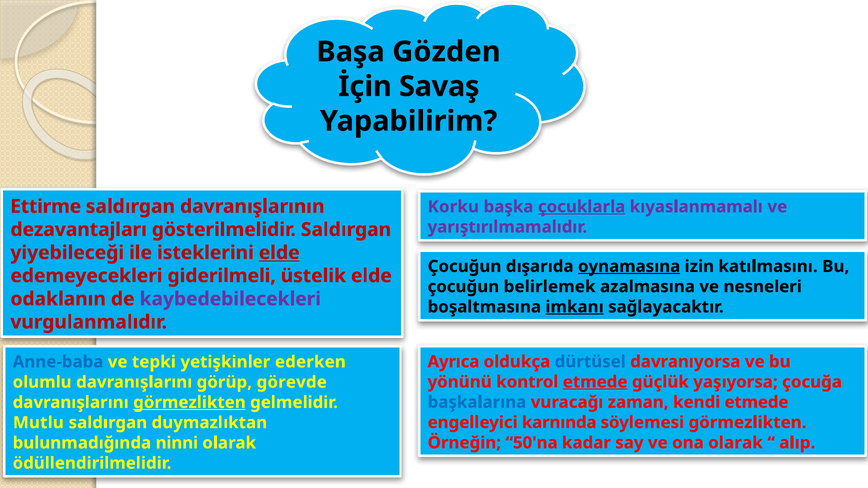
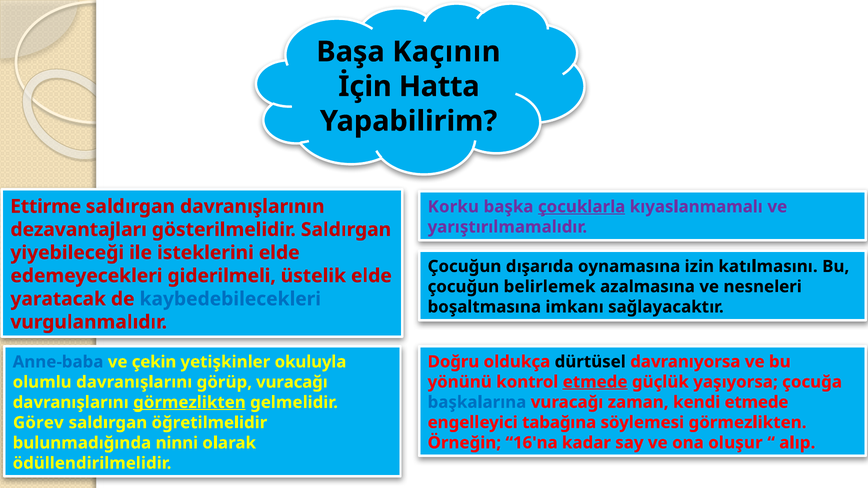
Gözden: Gözden -> Kaçının
Savaş: Savaş -> Hatta
elde at (279, 253) underline: present -> none
oynamasına underline: present -> none
odaklanın: odaklanın -> yaratacak
kaybedebilecekleri colour: purple -> blue
imkanı underline: present -> none
Ayrıca: Ayrıca -> Doğru
dürtüsel colour: blue -> black
tepki: tepki -> çekin
ederken: ederken -> okuluyla
görüp görevde: görevde -> vuracağı
karnında: karnında -> tabağına
Mutlu: Mutlu -> Görev
duymazlıktan: duymazlıktan -> öğretilmelidir
50'na: 50'na -> 16'na
ona olarak: olarak -> oluşur
